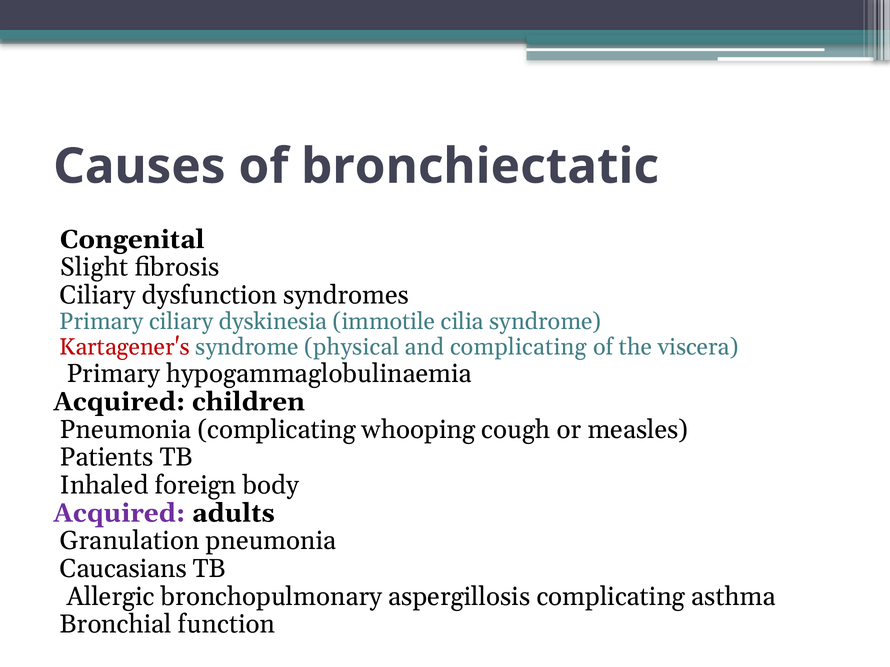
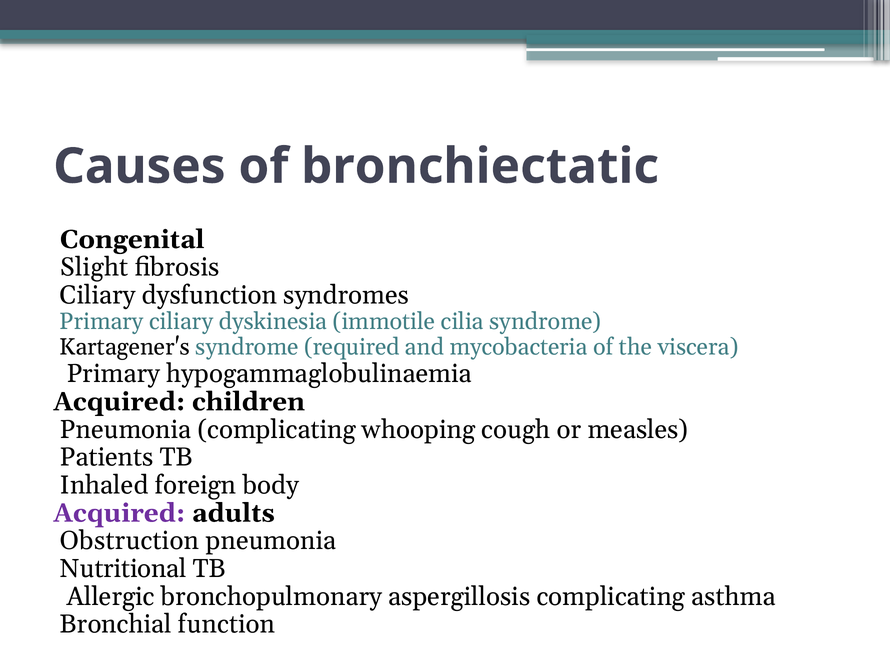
Kartagener's colour: red -> black
physical: physical -> required
and complicating: complicating -> mycobacteria
Granulation: Granulation -> Obstruction
Caucasians: Caucasians -> Nutritional
